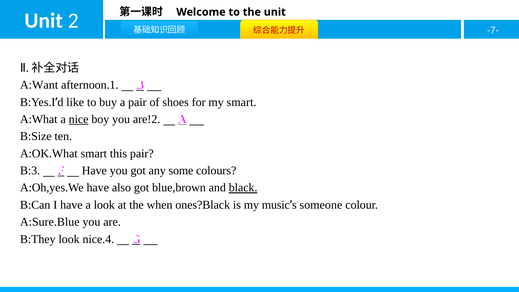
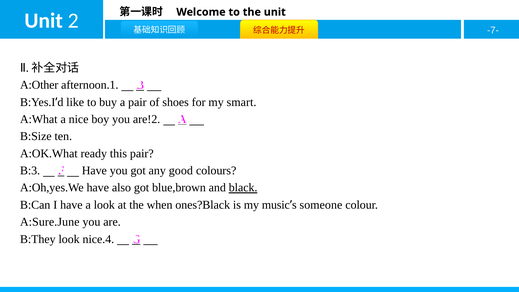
A:Want: A:Want -> A:Other
nice underline: present -> none
A:OK.What smart: smart -> ready
some: some -> good
A:Sure.Blue: A:Sure.Blue -> A:Sure.June
